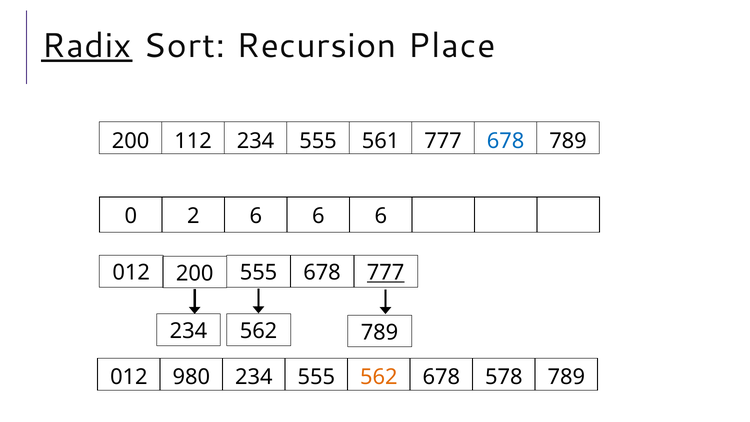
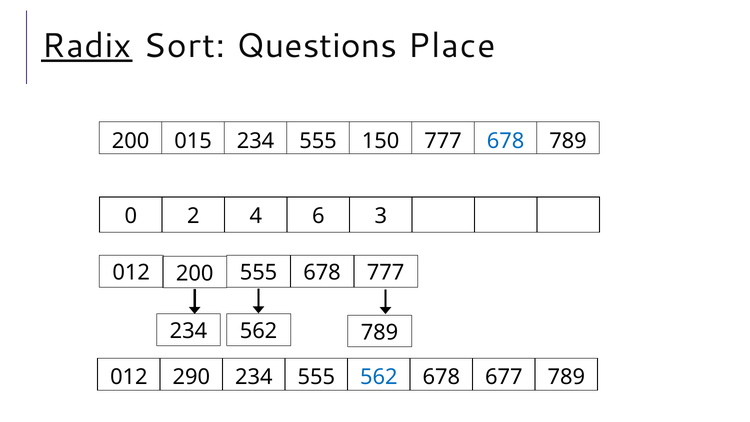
Recursion: Recursion -> Questions
112: 112 -> 015
561: 561 -> 150
2 6: 6 -> 4
6 at (381, 216): 6 -> 3
777 at (386, 272) underline: present -> none
980: 980 -> 290
562 at (379, 377) colour: orange -> blue
578: 578 -> 677
